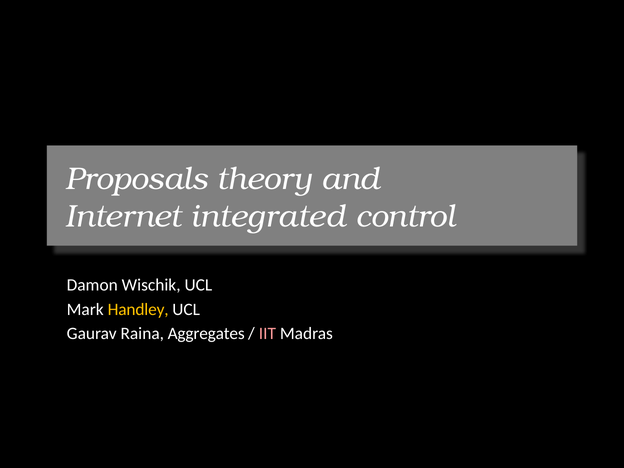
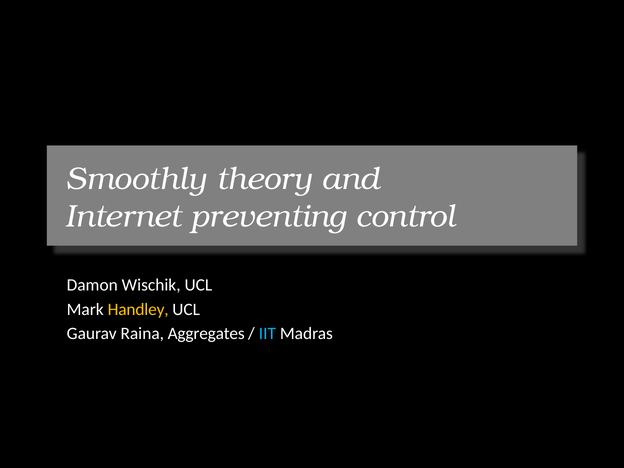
Proposals: Proposals -> Smoothly
integrated: integrated -> preventing
IIT colour: pink -> light blue
